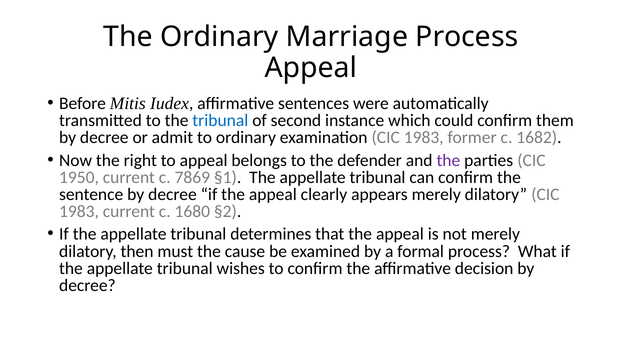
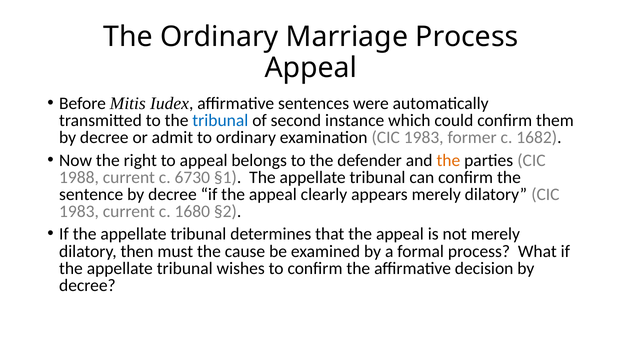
the at (448, 160) colour: purple -> orange
1950: 1950 -> 1988
7869: 7869 -> 6730
